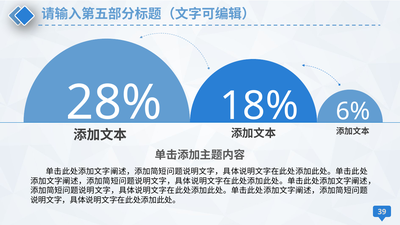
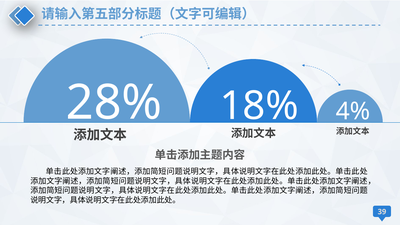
6%: 6% -> 4%
